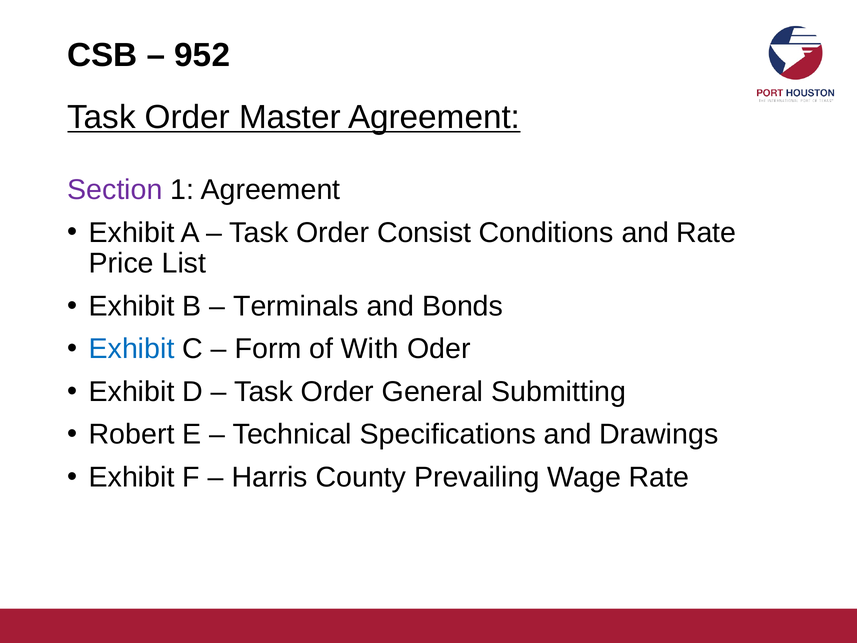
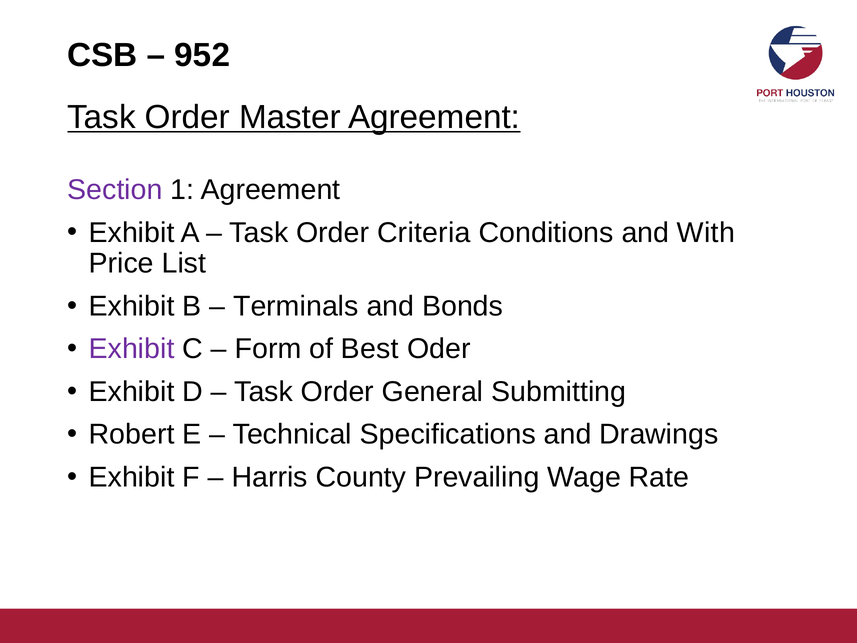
Consist: Consist -> Criteria
and Rate: Rate -> With
Exhibit at (132, 349) colour: blue -> purple
With: With -> Best
